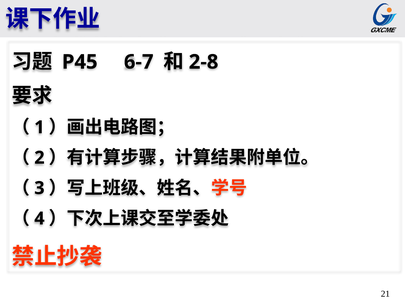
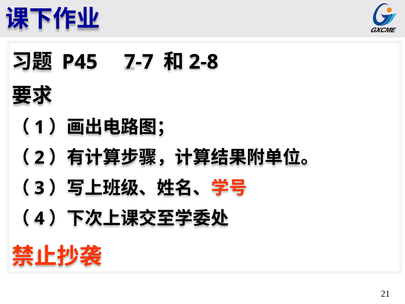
6-7: 6-7 -> 7-7
